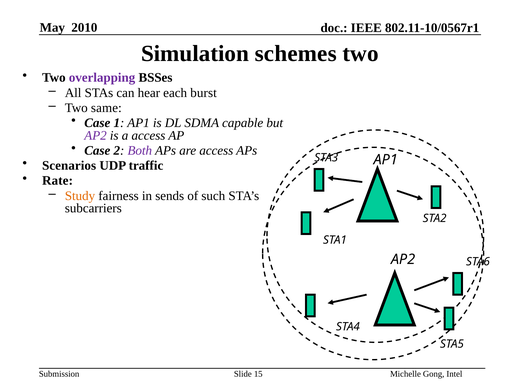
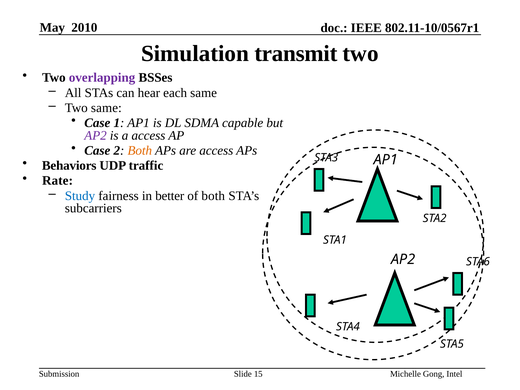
schemes: schemes -> transmit
each burst: burst -> same
Both at (140, 151) colour: purple -> orange
Scenarios: Scenarios -> Behaviors
Study colour: orange -> blue
sends: sends -> better
of such: such -> both
